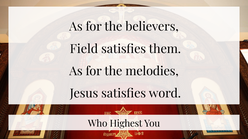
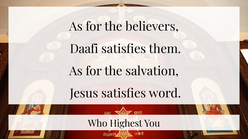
Field: Field -> Daafi
melodies: melodies -> salvation
